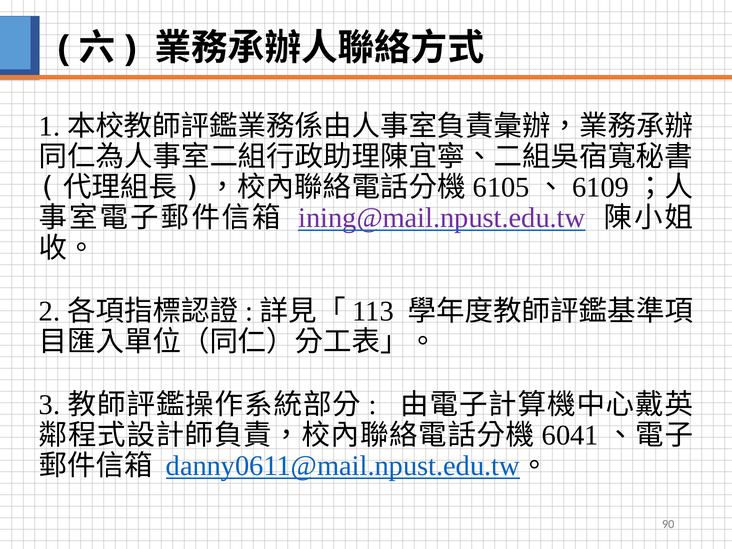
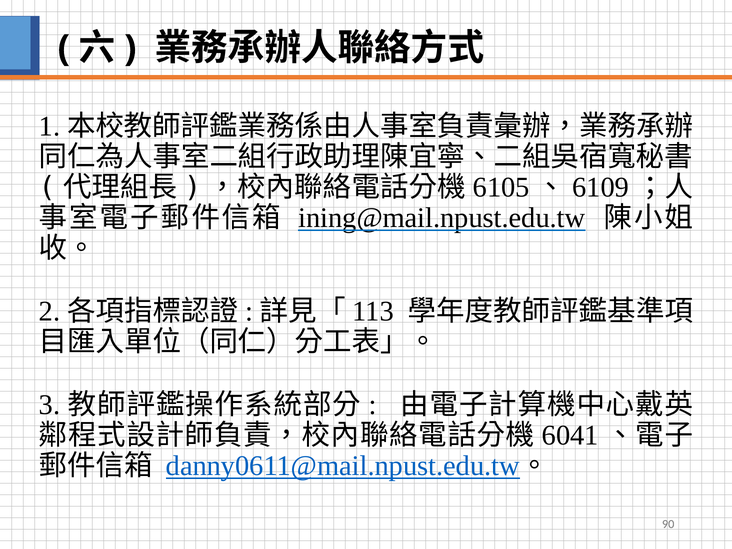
ining@mail.npust.edu.tw colour: purple -> black
